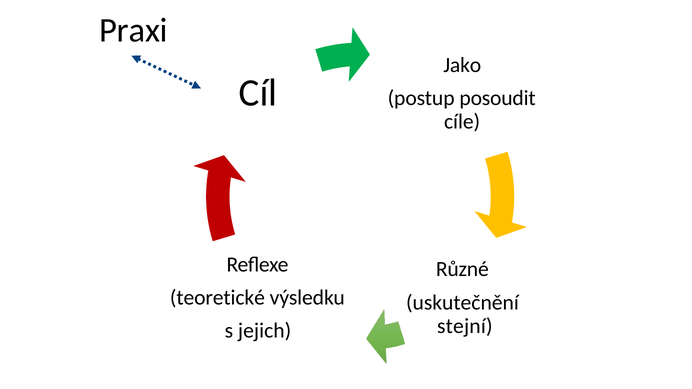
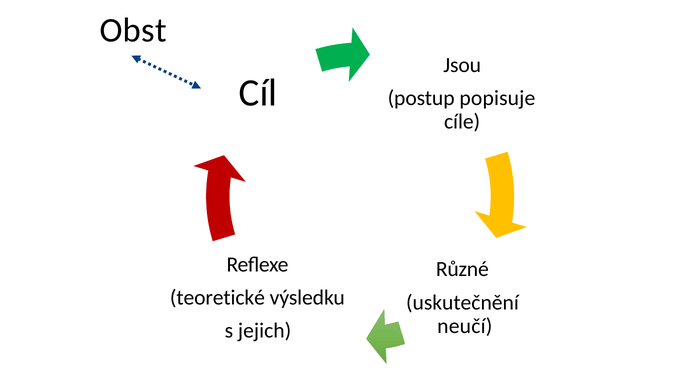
Praxi: Praxi -> Obst
Jako: Jako -> Jsou
posoudit: posoudit -> popisuje
stejní: stejní -> neučí
